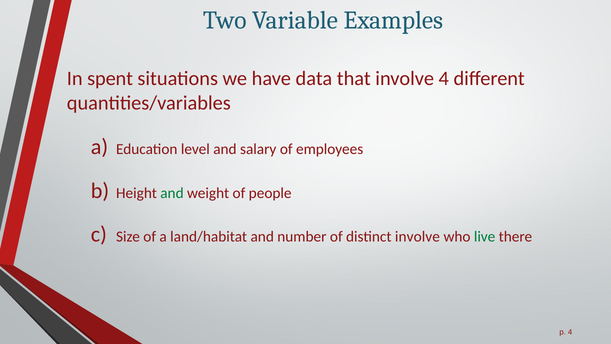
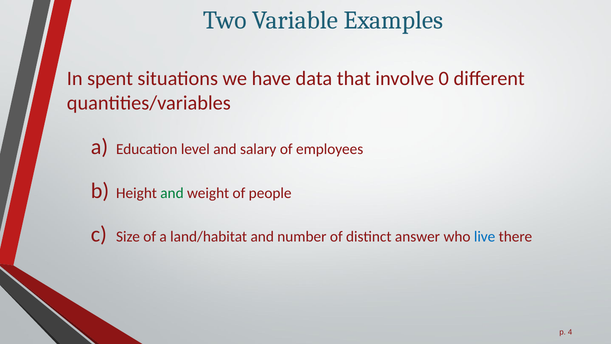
involve 4: 4 -> 0
distinct involve: involve -> answer
live colour: green -> blue
